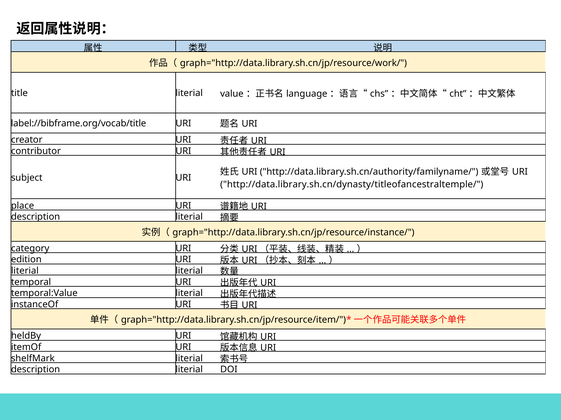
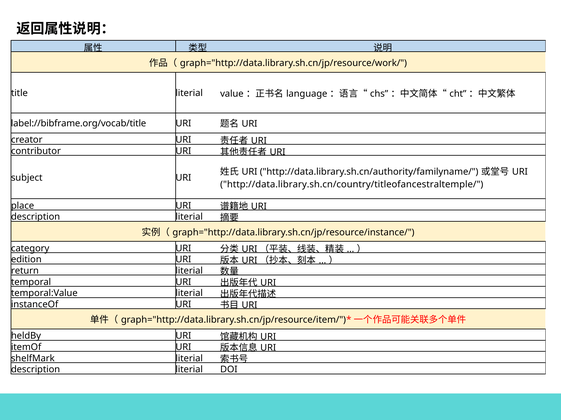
http://data.library.sh.cn/dynasty/titleofancestraltemple/: http://data.library.sh.cn/dynasty/titleofancestraltemple/ -> http://data.library.sh.cn/country/titleofancestraltemple/
literial at (25, 271): literial -> return
